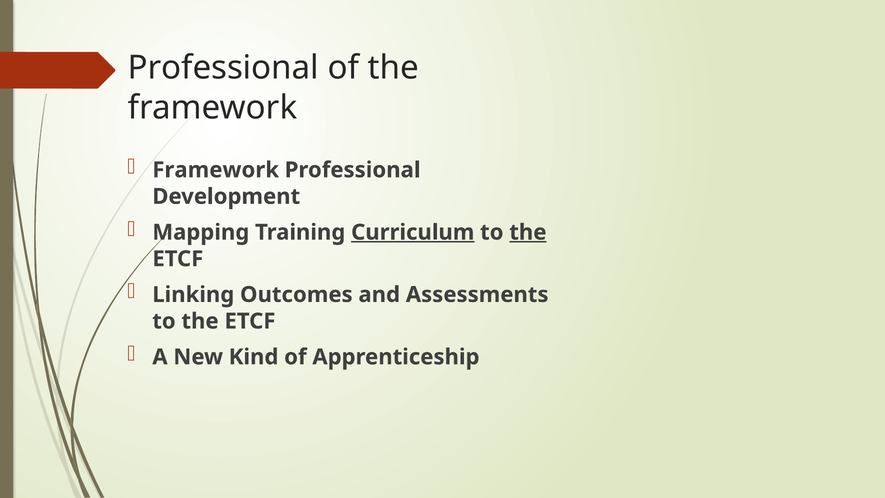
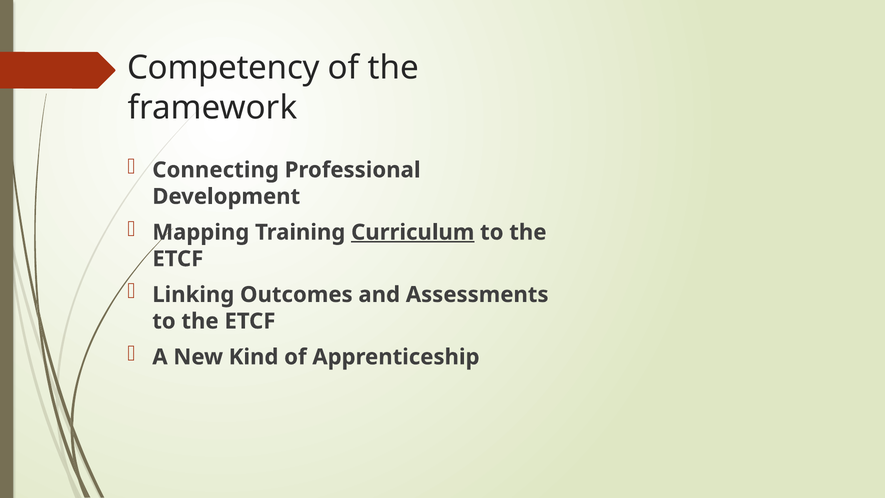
Professional at (223, 68): Professional -> Competency
Framework at (216, 170): Framework -> Connecting
the at (528, 232) underline: present -> none
